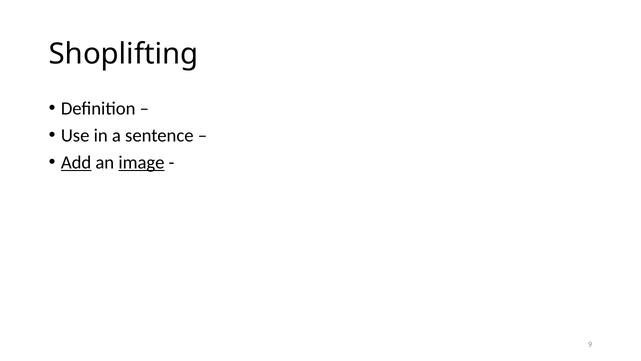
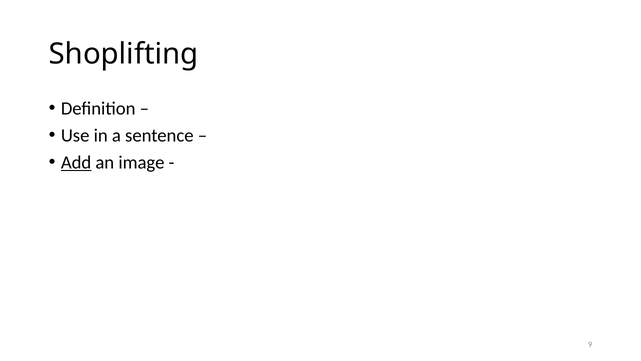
image underline: present -> none
